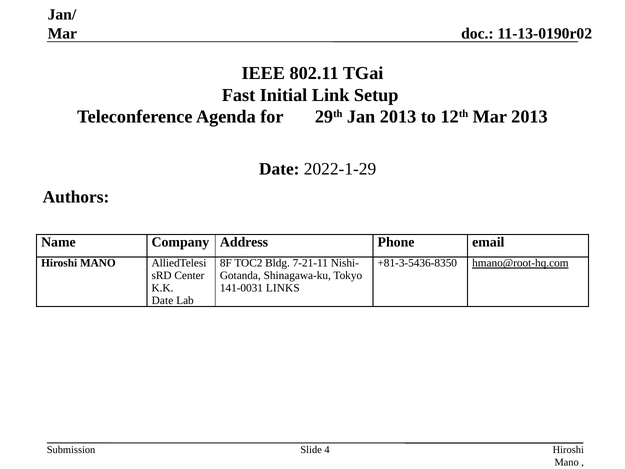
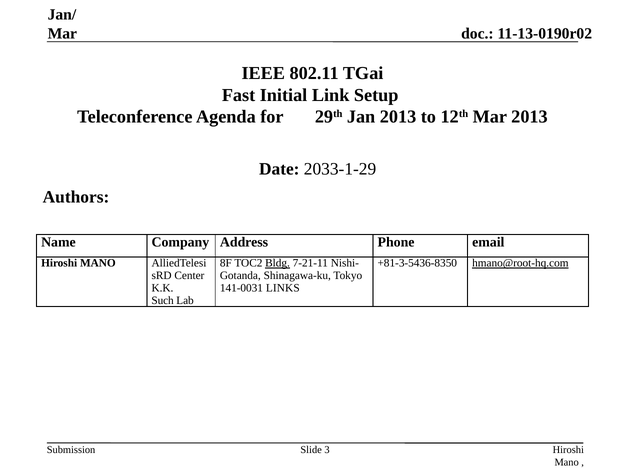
2022-1-29: 2022-1-29 -> 2033-1-29
Bldg underline: none -> present
Date at (162, 300): Date -> Such
4: 4 -> 3
